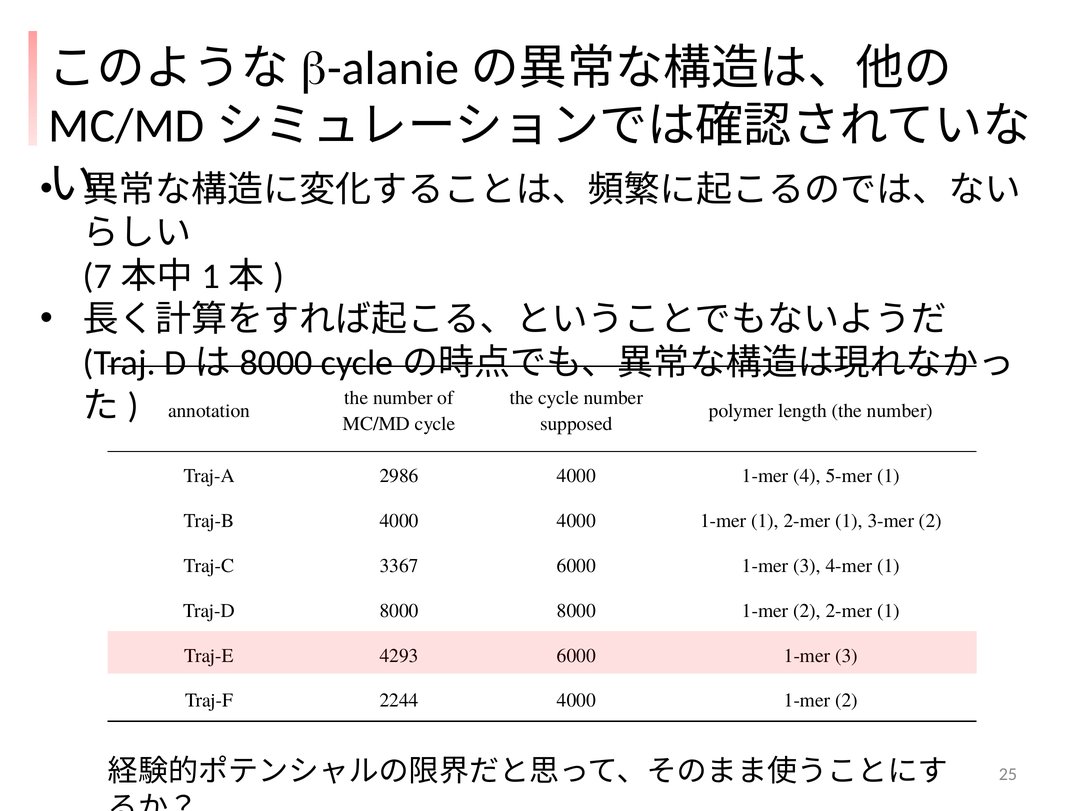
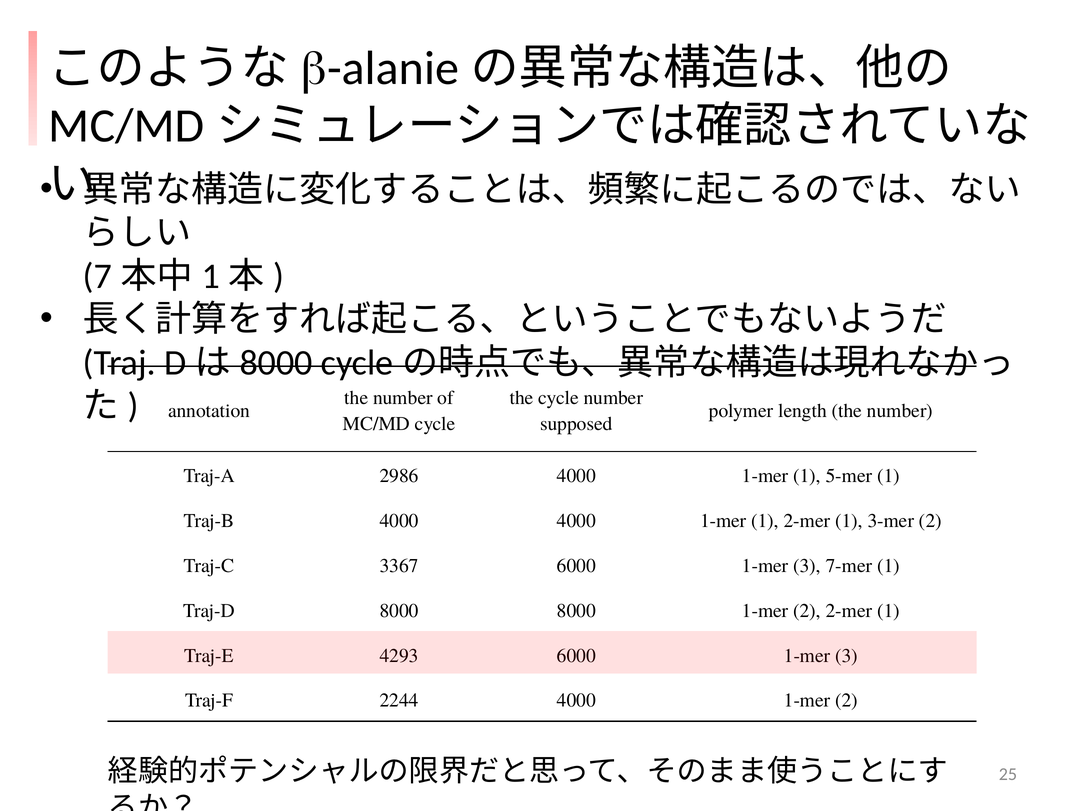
2986 4000 1-mer 4: 4 -> 1
4-mer: 4-mer -> 7-mer
